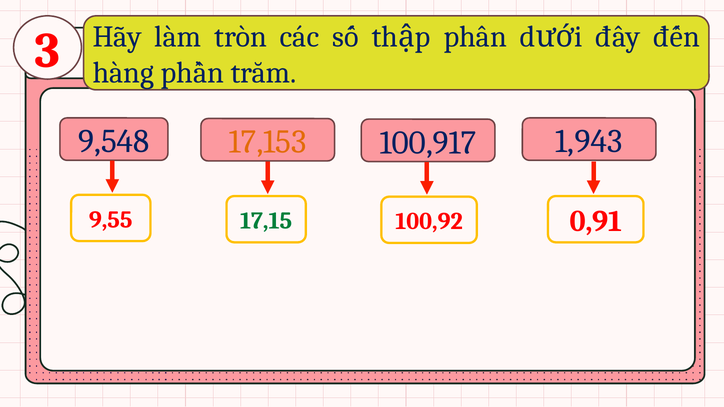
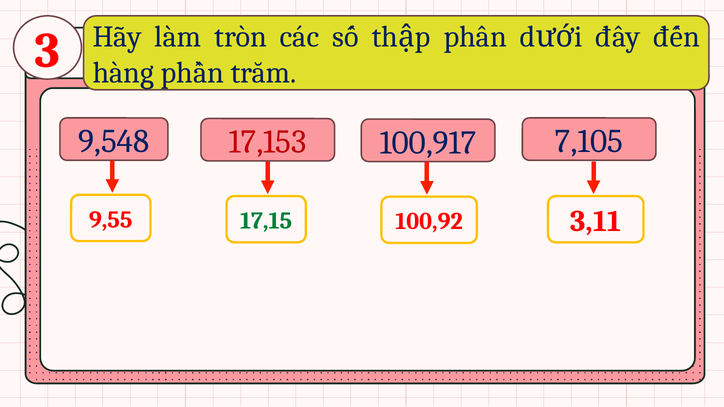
17,153 colour: orange -> red
1,943: 1,943 -> 7,105
0,91: 0,91 -> 3,11
